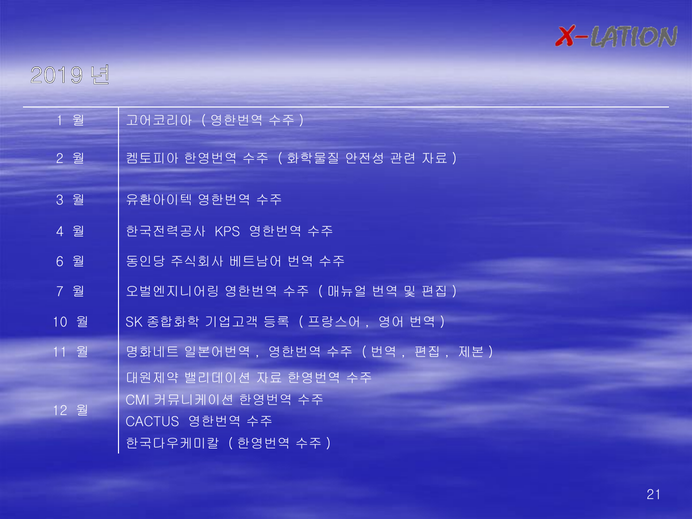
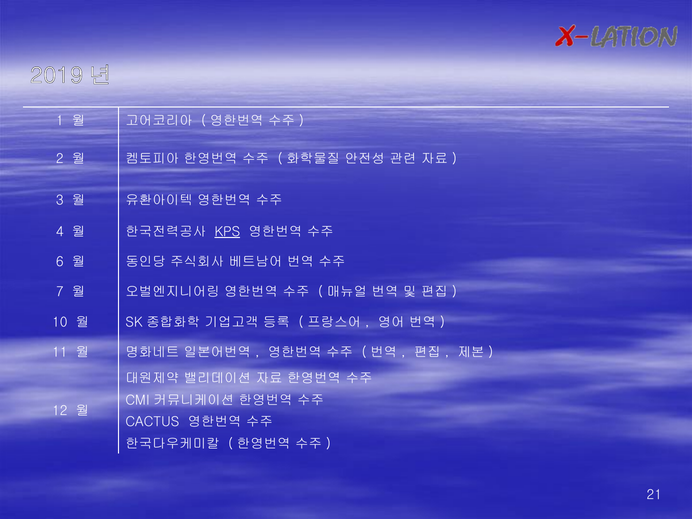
KPS underline: none -> present
